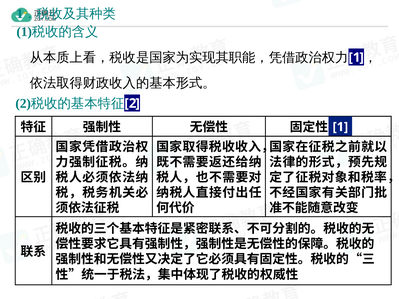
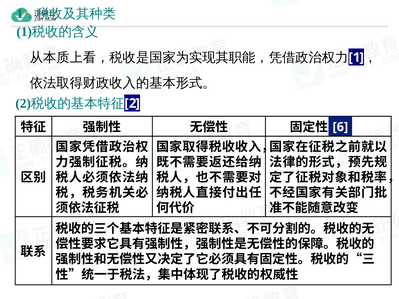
1 at (340, 127): 1 -> 6
